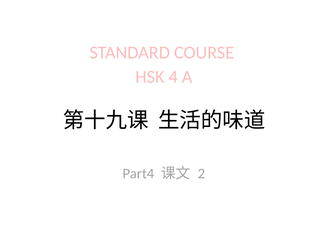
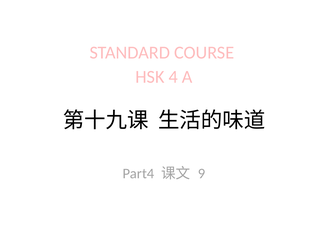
2: 2 -> 9
